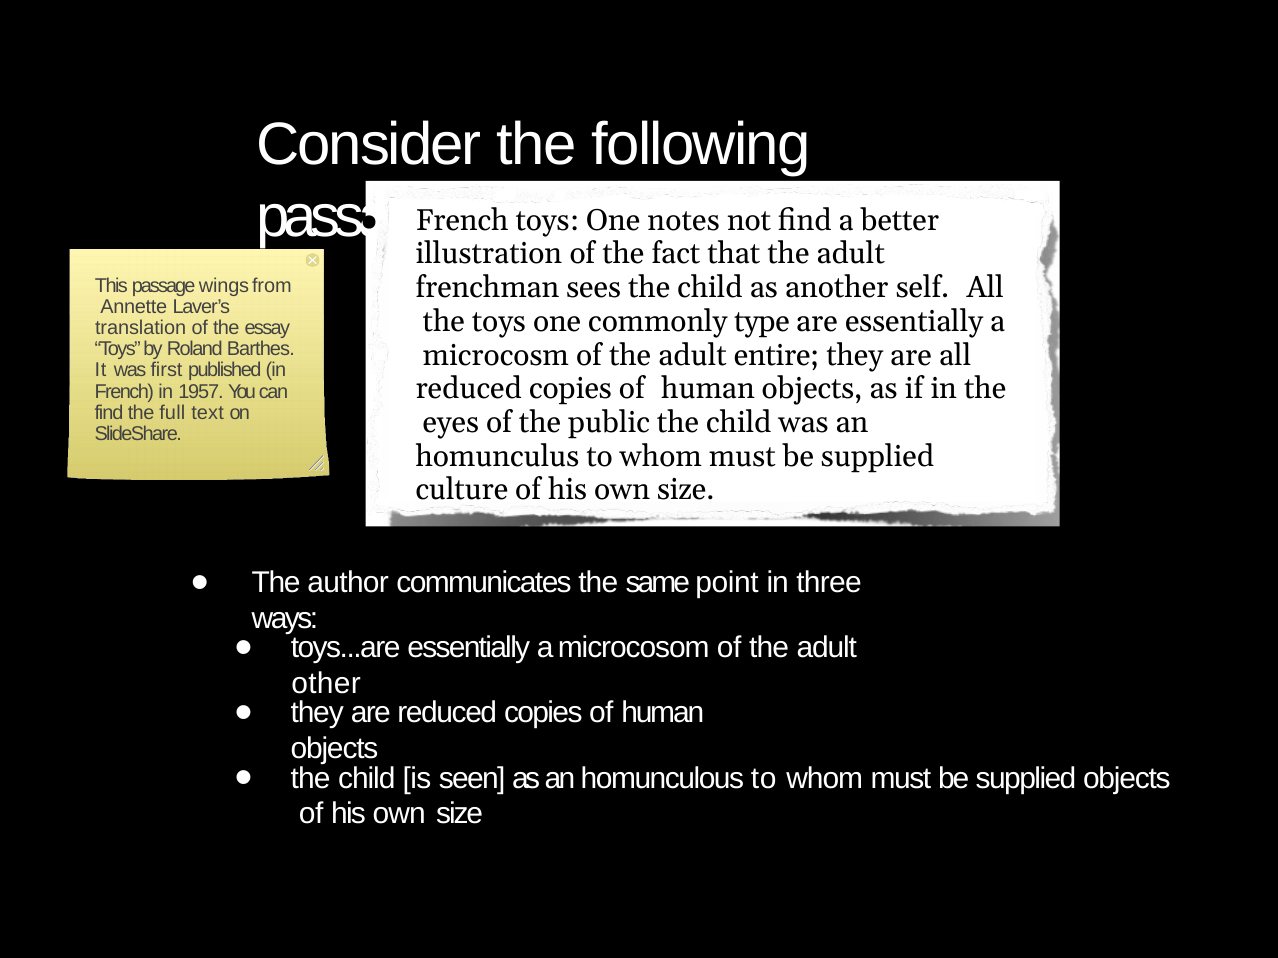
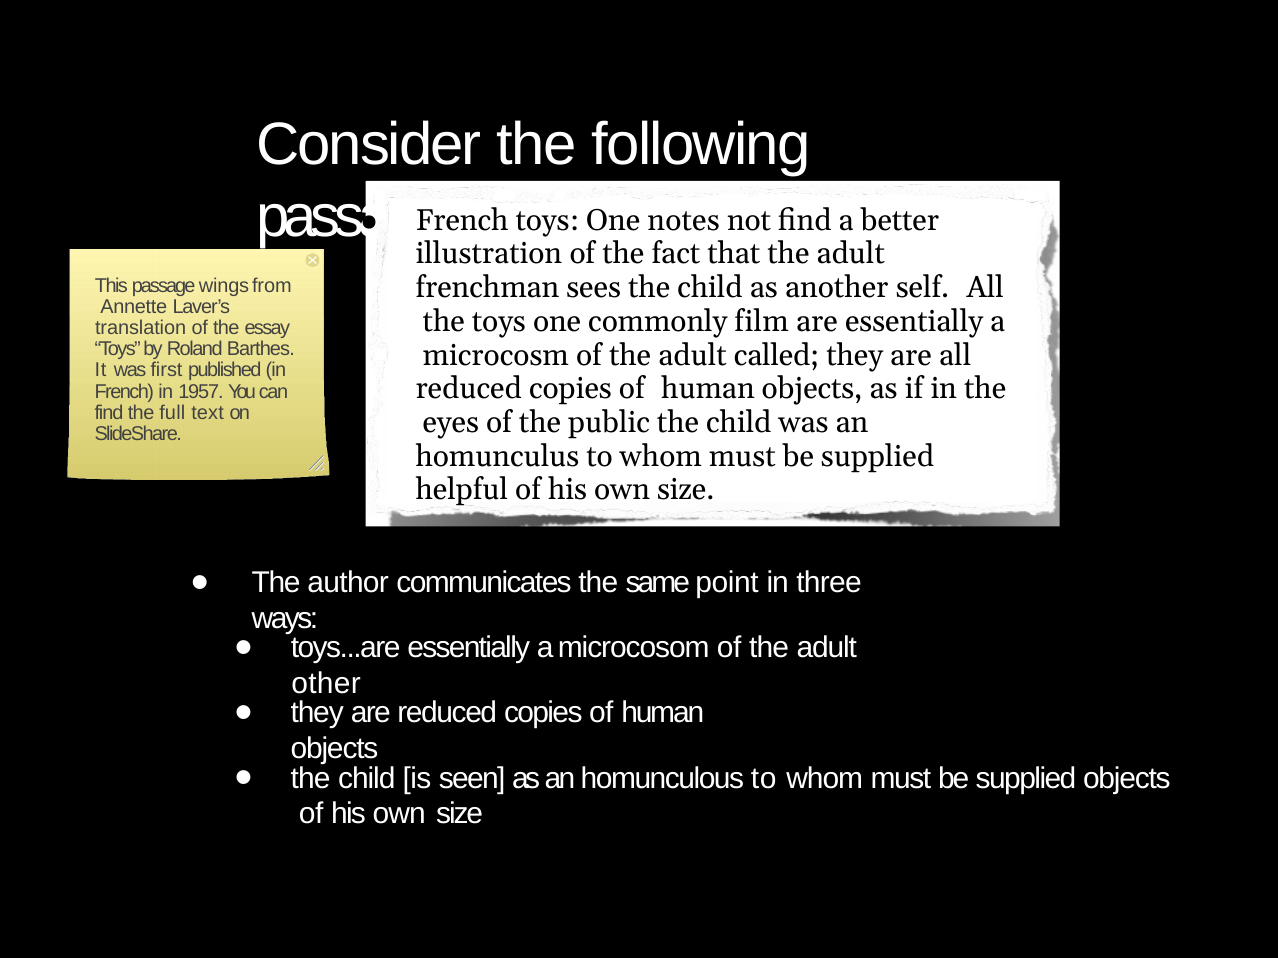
type: type -> film
entire: entire -> called
culture: culture -> helpful
